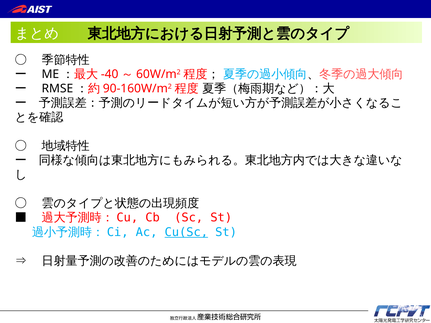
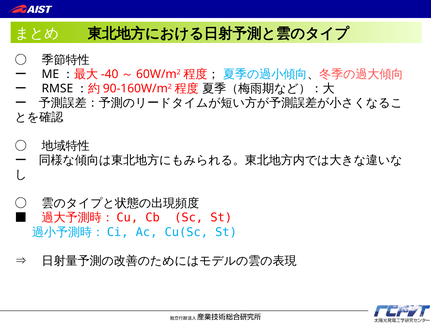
Cu(Sc underline: present -> none
